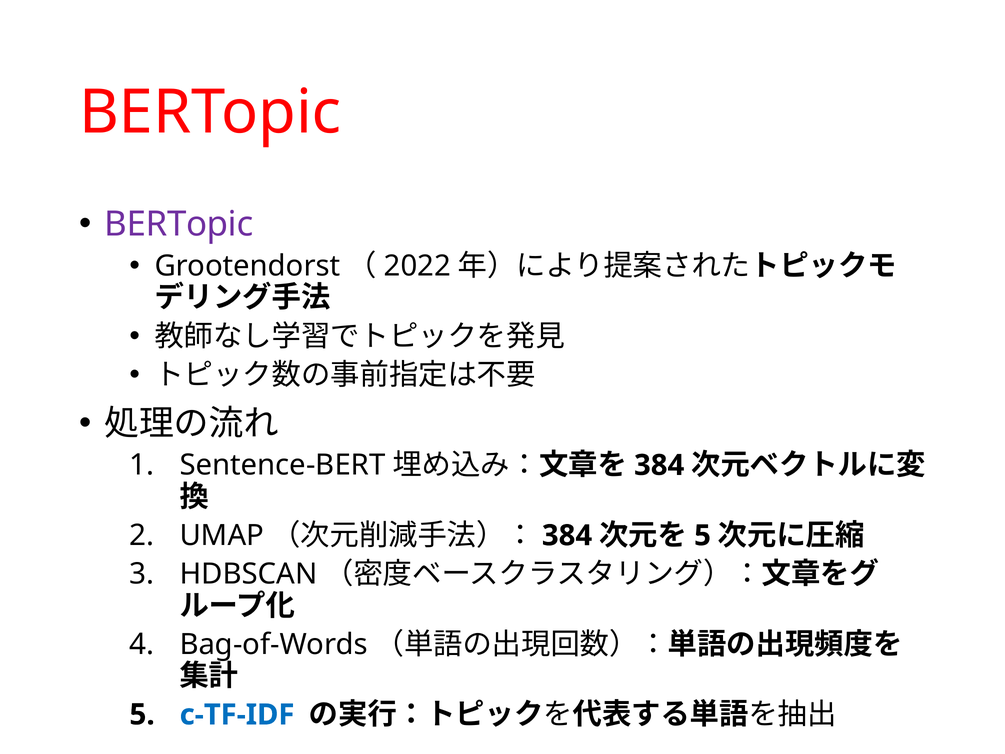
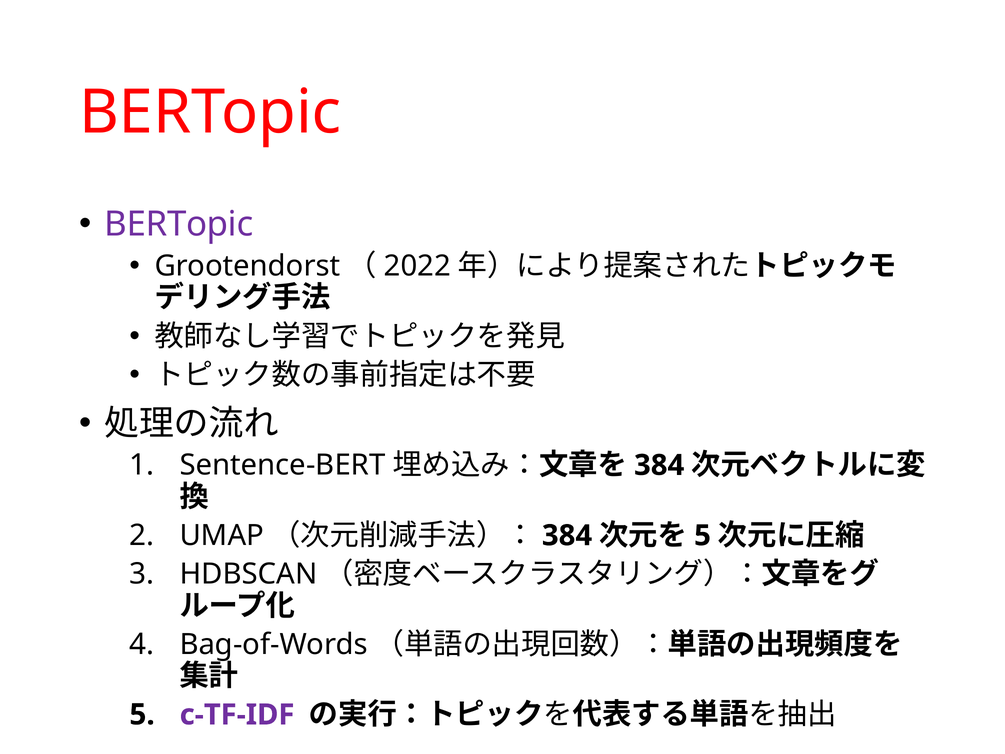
c-TF-IDF colour: blue -> purple
